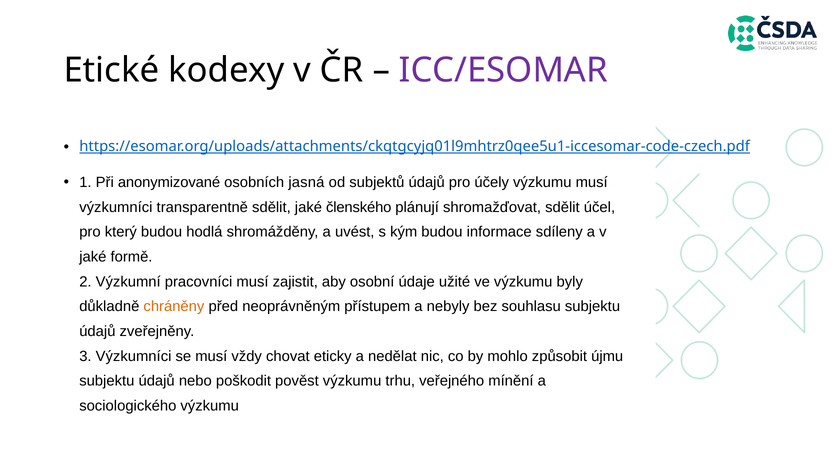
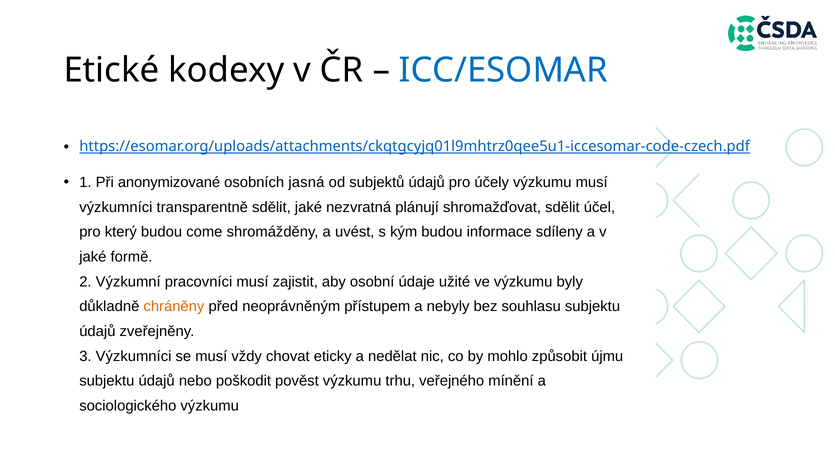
ICC/ESOMAR colour: purple -> blue
členského: členského -> nezvratná
hodlá: hodlá -> come
